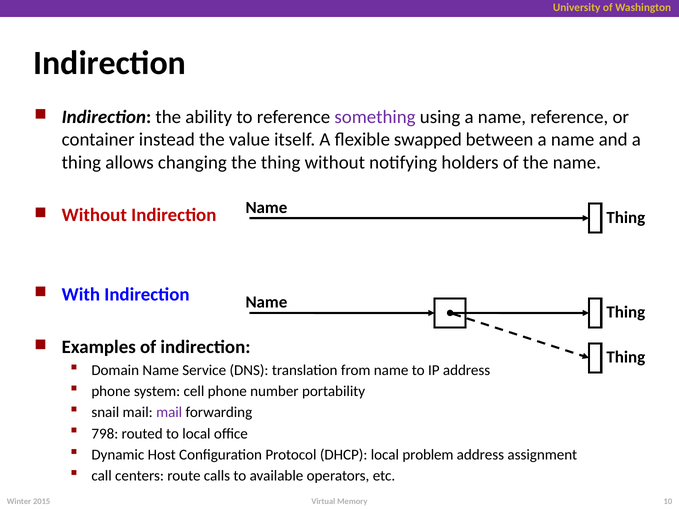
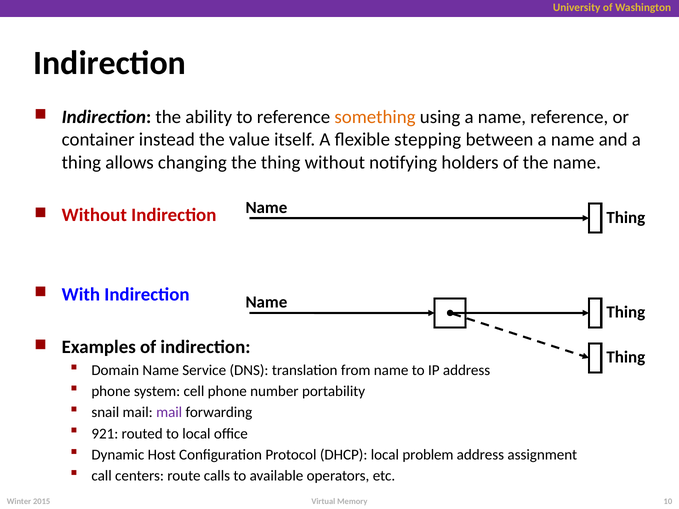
something colour: purple -> orange
swapped: swapped -> stepping
798: 798 -> 921
